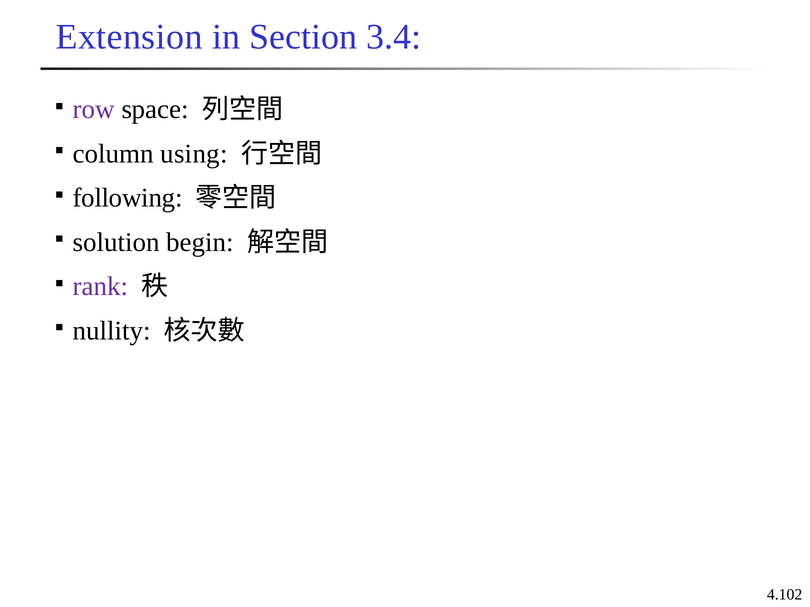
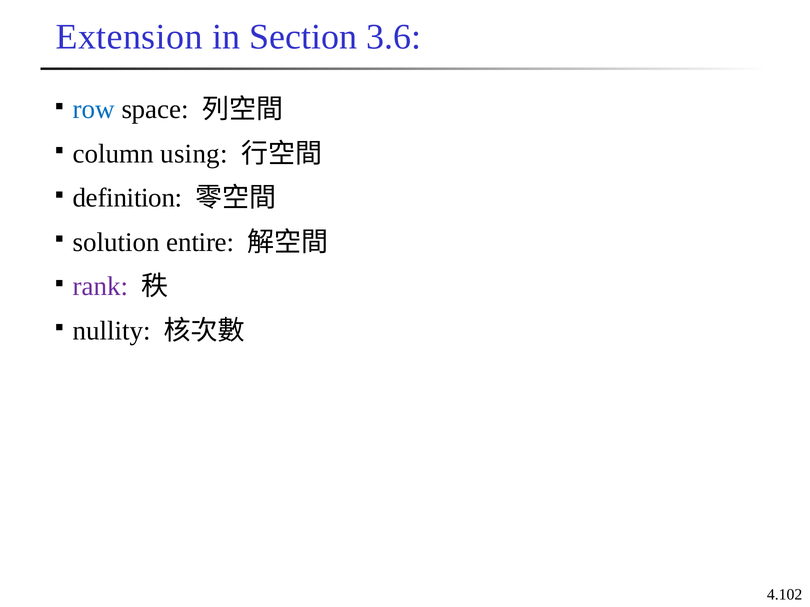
3.4: 3.4 -> 3.6
row colour: purple -> blue
following: following -> definition
begin: begin -> entire
